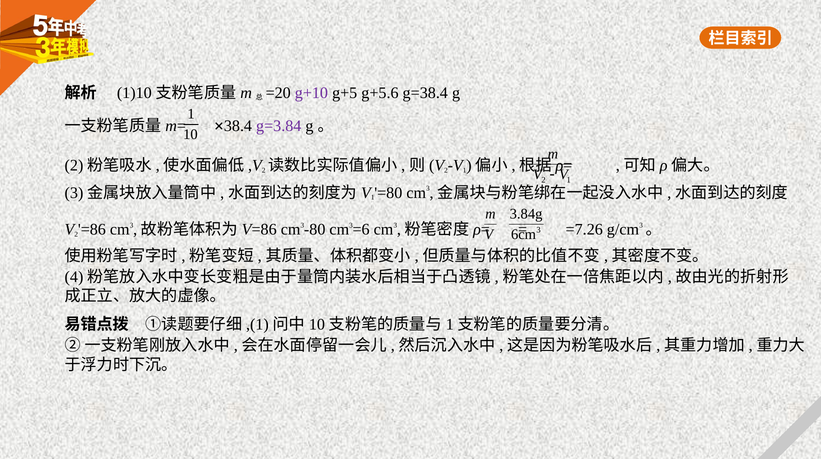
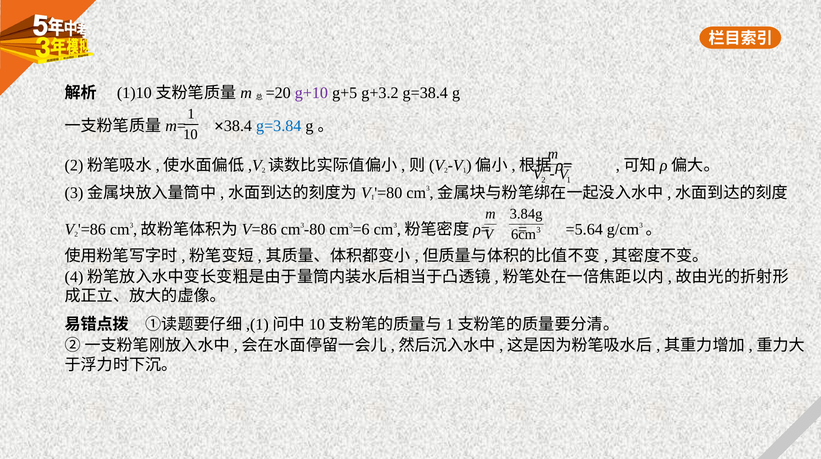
g+5.6: g+5.6 -> g+3.2
g=3.84 colour: purple -> blue
=7.26: =7.26 -> =5.64
